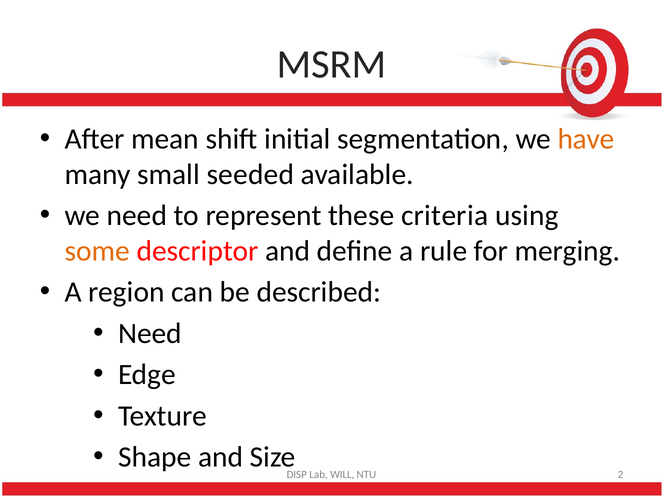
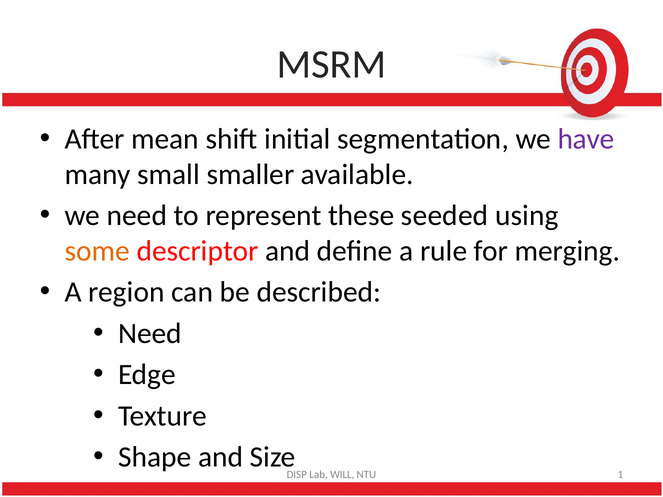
have colour: orange -> purple
seeded: seeded -> smaller
criteria: criteria -> seeded
2: 2 -> 1
